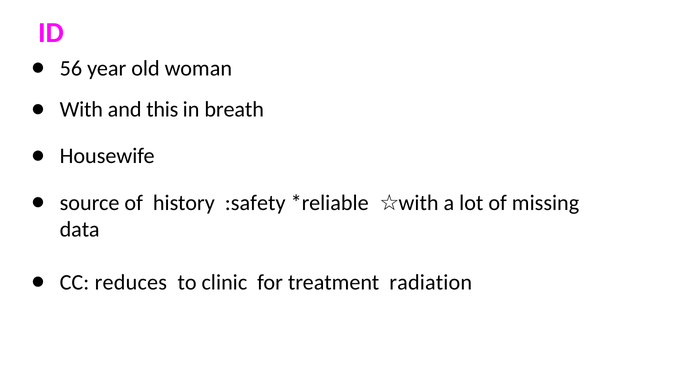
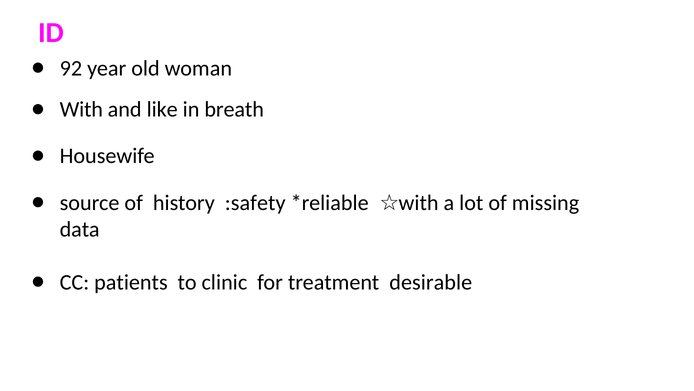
56: 56 -> 92
this: this -> like
reduces: reduces -> patients
radiation: radiation -> desirable
